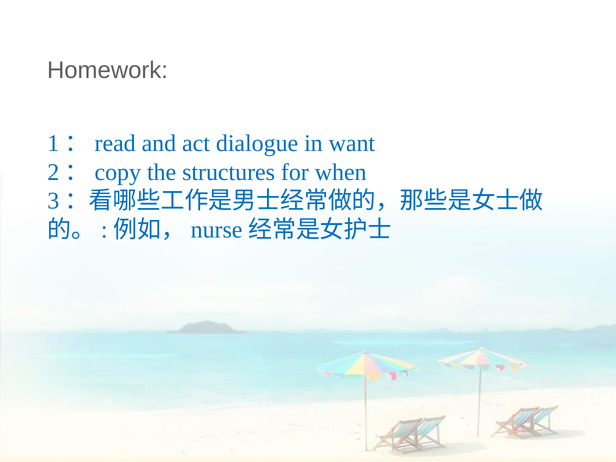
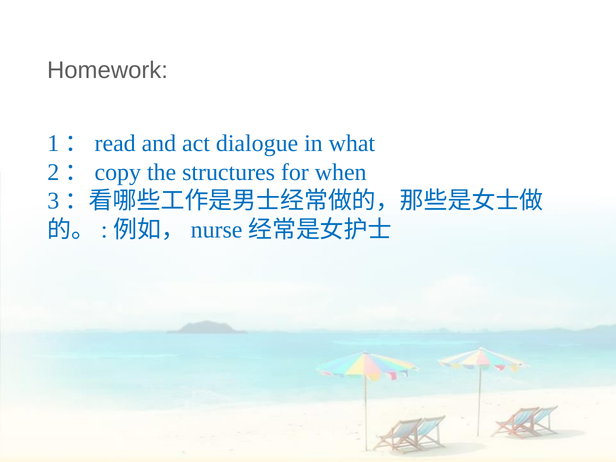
want: want -> what
